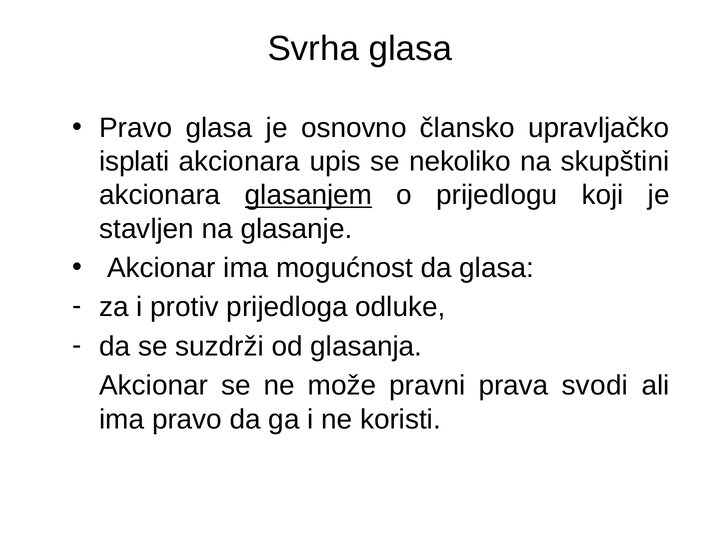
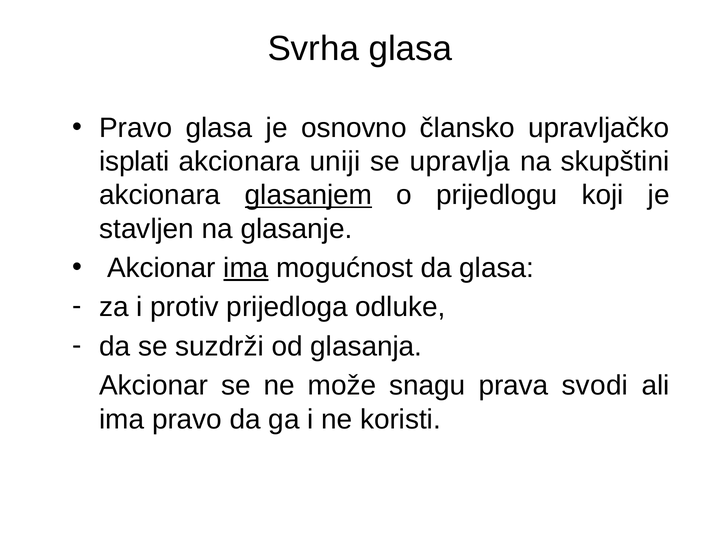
upis: upis -> uniji
nekoliko: nekoliko -> upravlja
ima at (246, 268) underline: none -> present
pravni: pravni -> snagu
